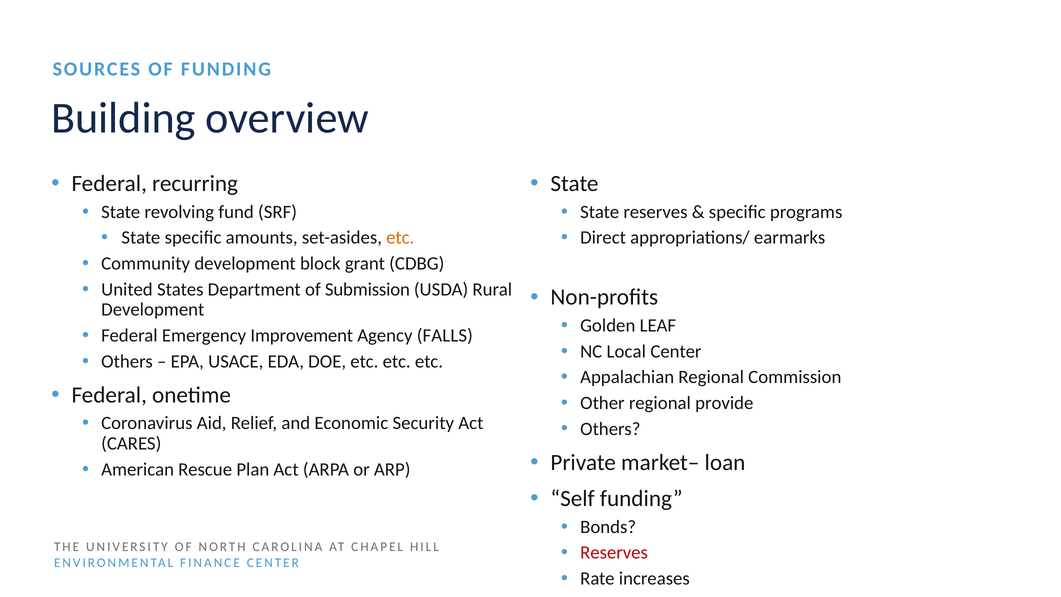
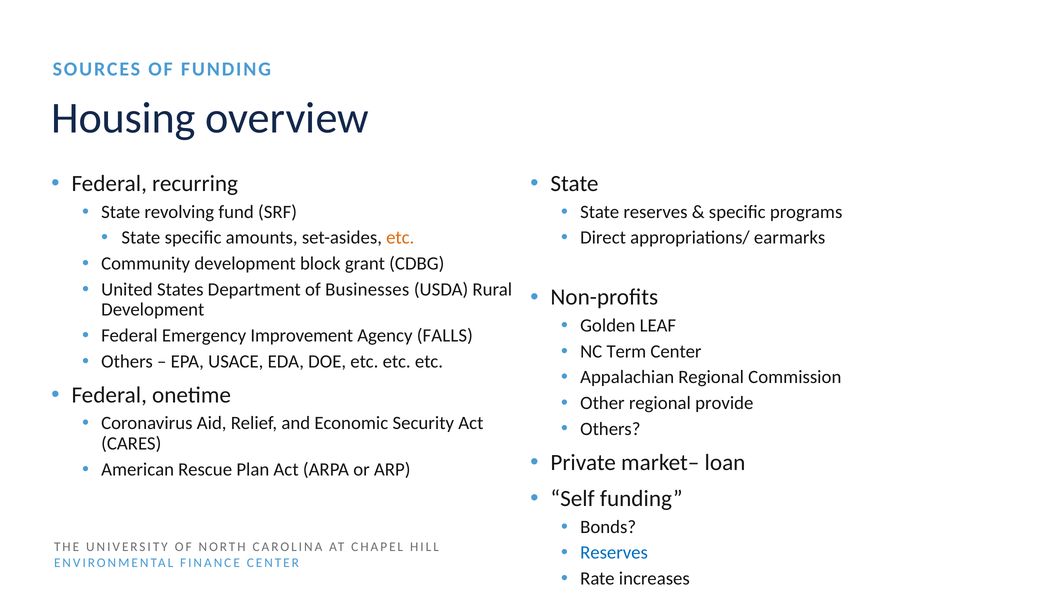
Building: Building -> Housing
Submission: Submission -> Businesses
Local: Local -> Term
Reserves at (614, 553) colour: red -> blue
